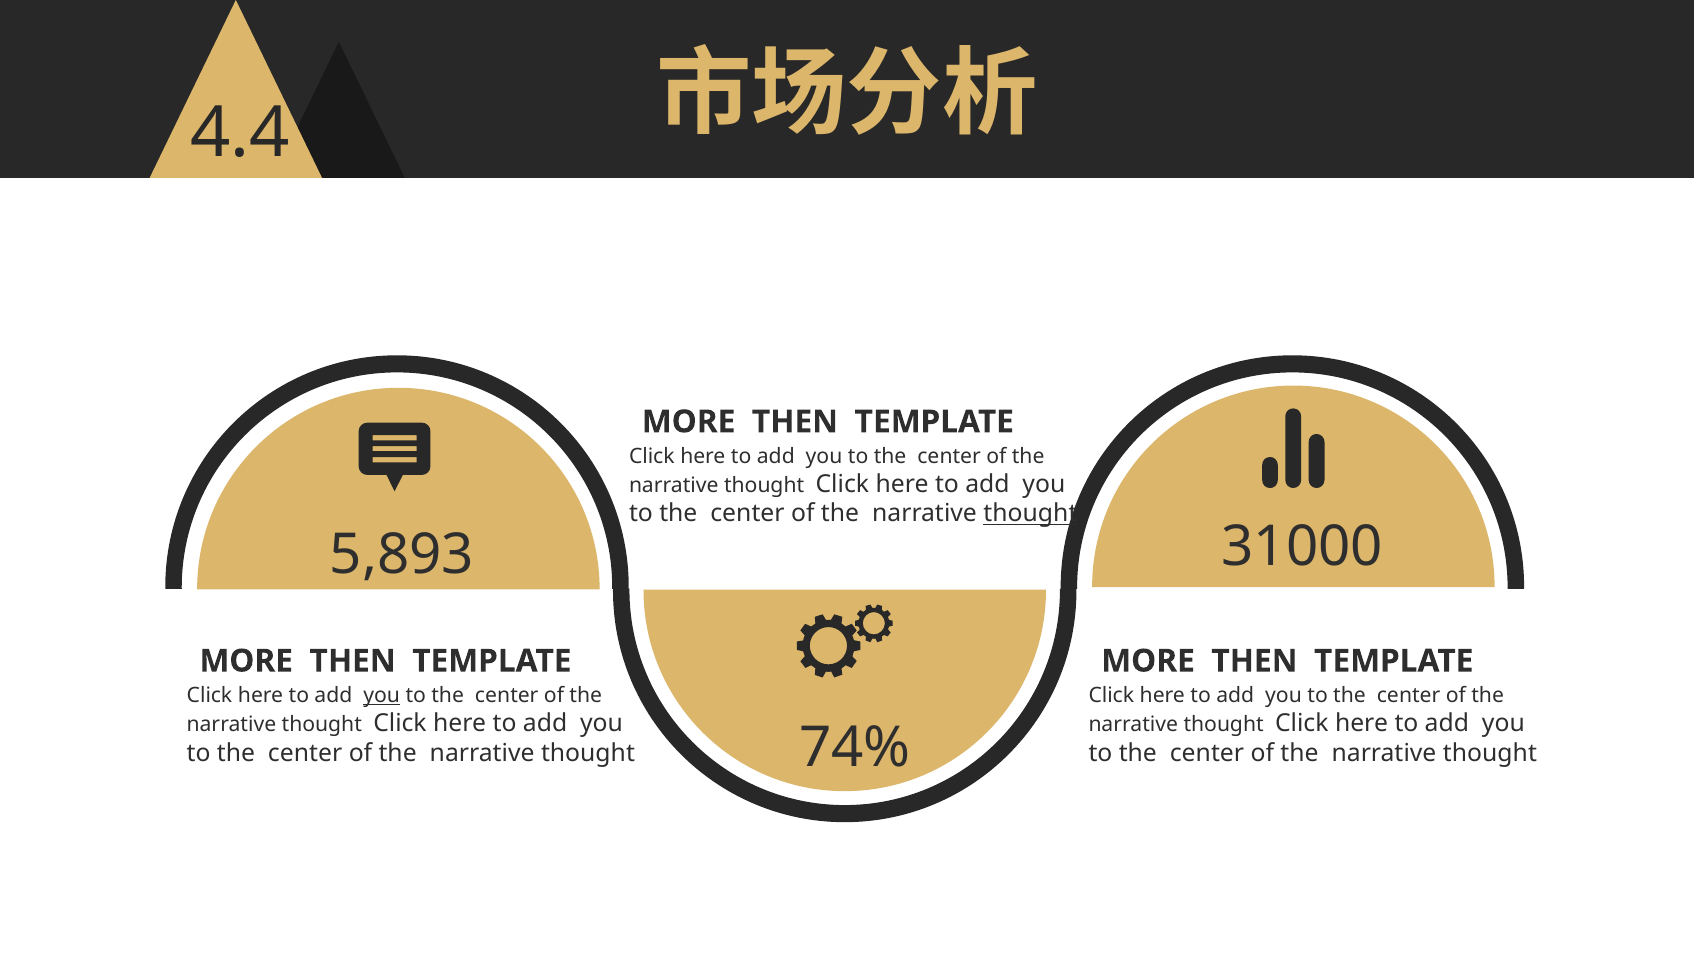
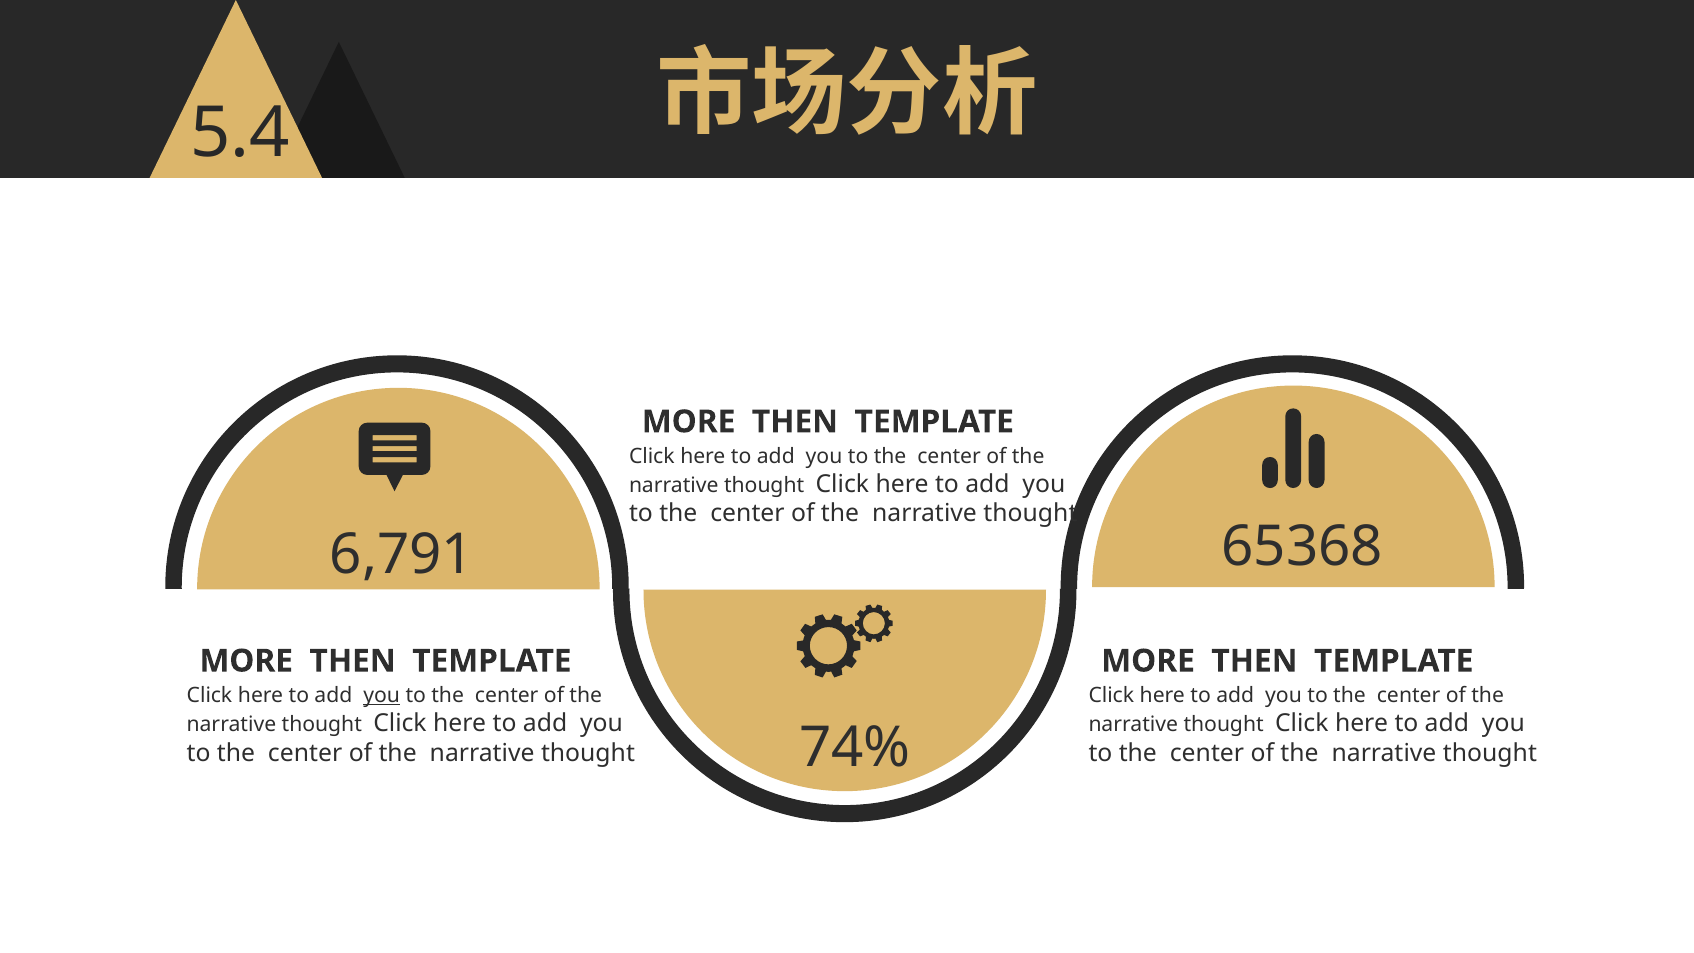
4.4: 4.4 -> 5.4
thought at (1030, 514) underline: present -> none
31000: 31000 -> 65368
5,893: 5,893 -> 6,791
